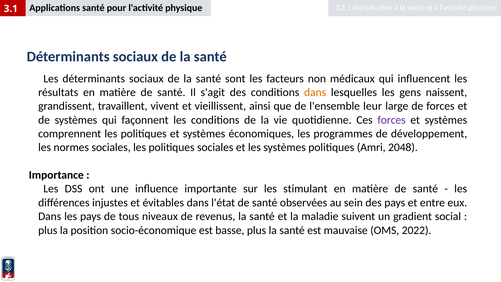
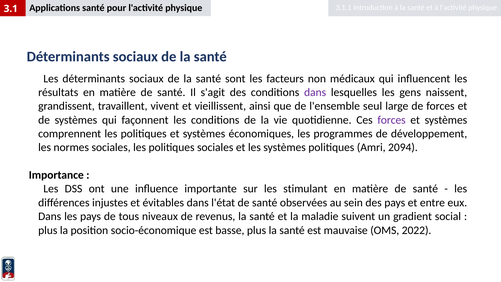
dans at (315, 92) colour: orange -> purple
leur: leur -> seul
2048: 2048 -> 2094
